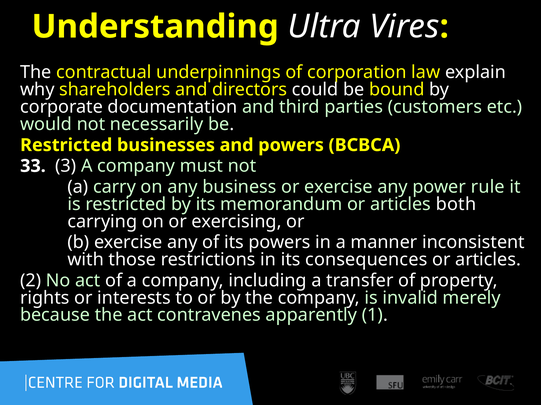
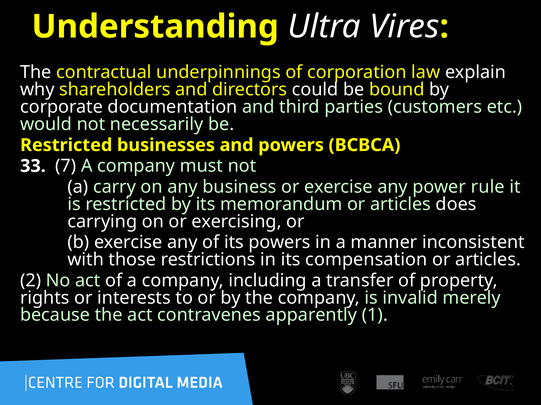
3: 3 -> 7
both: both -> does
consequences: consequences -> compensation
